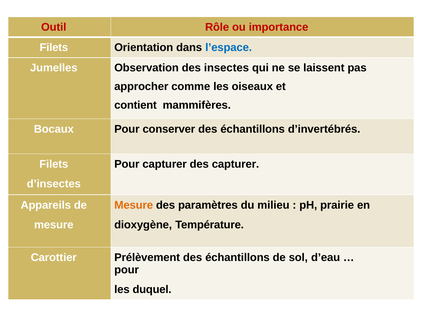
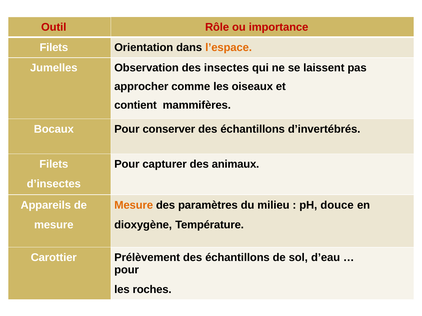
l’espace colour: blue -> orange
des capturer: capturer -> animaux
prairie: prairie -> douce
duquel: duquel -> roches
